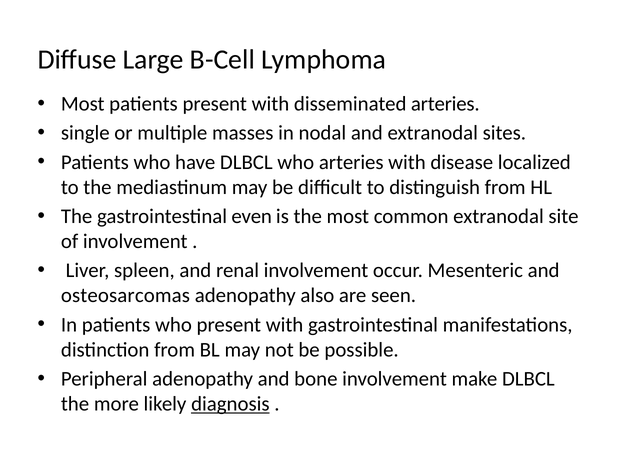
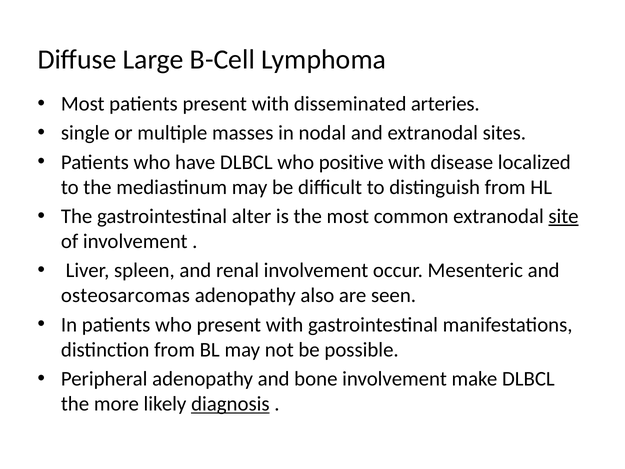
who arteries: arteries -> positive
even: even -> alter
site underline: none -> present
